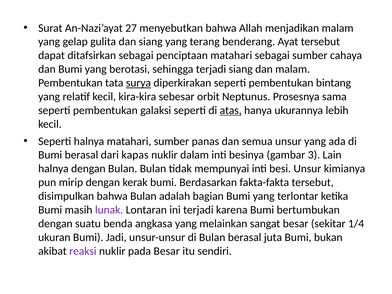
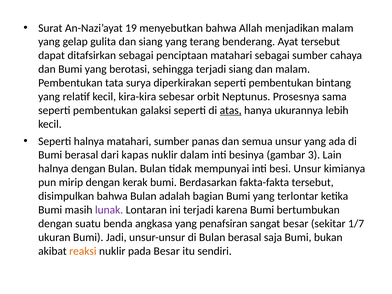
27: 27 -> 19
surya underline: present -> none
melainkan: melainkan -> penafsiran
1/4: 1/4 -> 1/7
juta: juta -> saja
reaksi colour: purple -> orange
